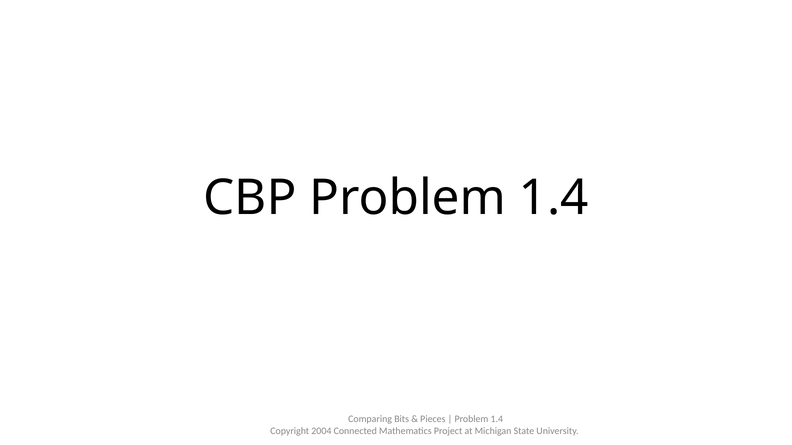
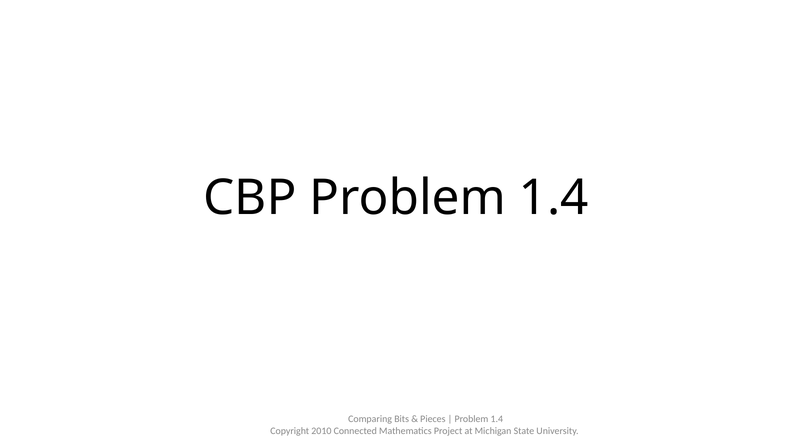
2004: 2004 -> 2010
